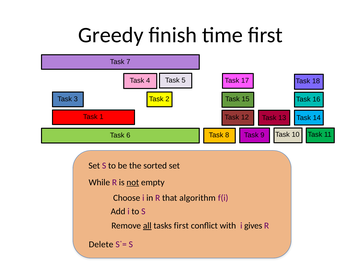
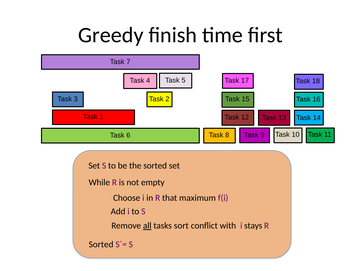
not underline: present -> none
algorithm: algorithm -> maximum
tasks first: first -> sort
gives: gives -> stays
Delete at (101, 244): Delete -> Sorted
